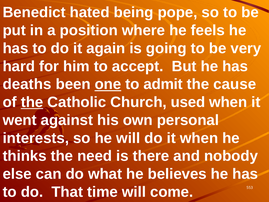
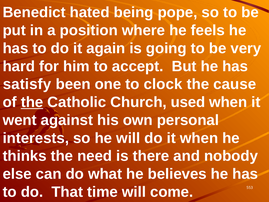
deaths: deaths -> satisfy
one underline: present -> none
admit: admit -> clock
